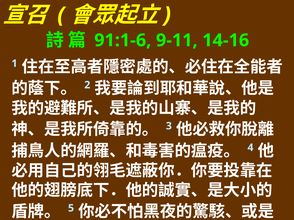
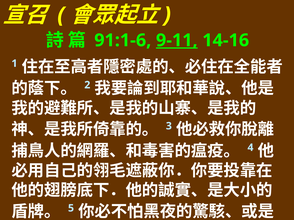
9-11 underline: none -> present
